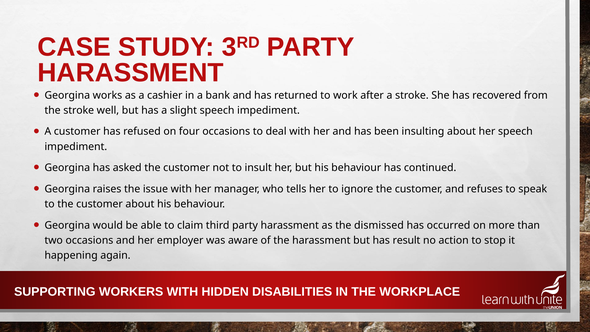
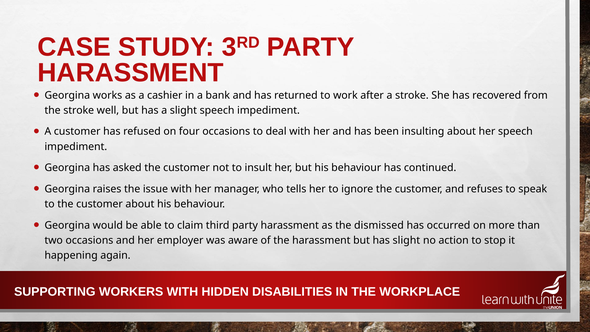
has result: result -> slight
